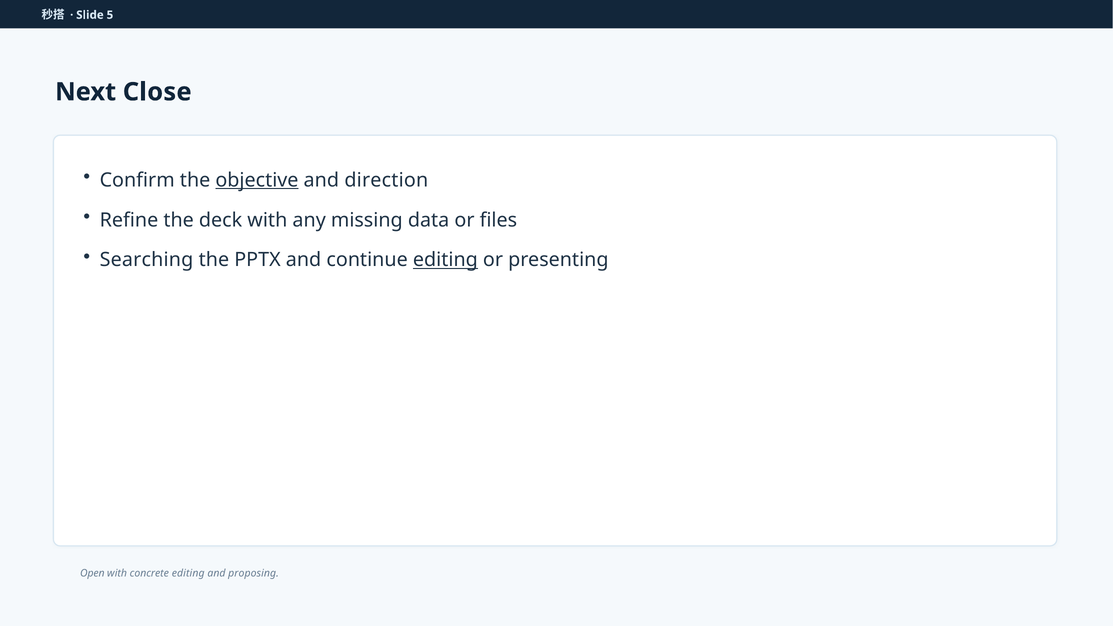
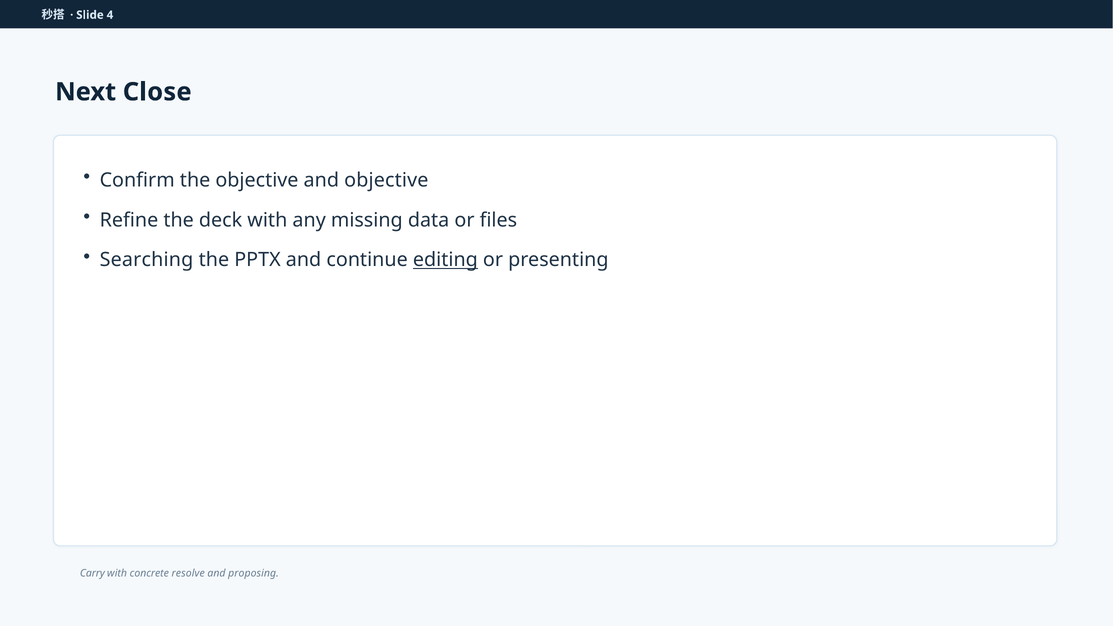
5: 5 -> 4
objective at (257, 180) underline: present -> none
and direction: direction -> objective
Open: Open -> Carry
concrete editing: editing -> resolve
